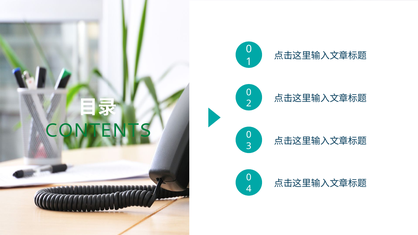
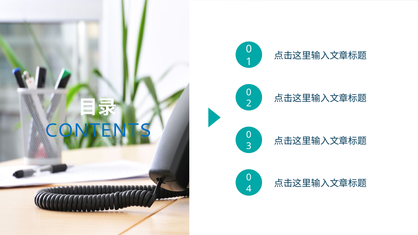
CONTENTS colour: green -> blue
